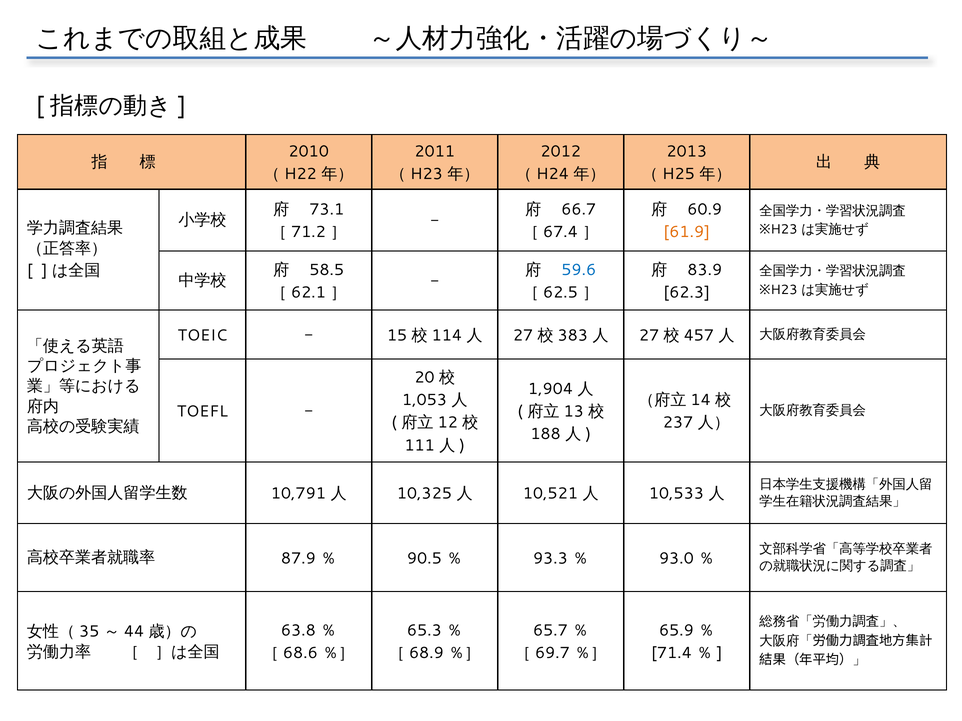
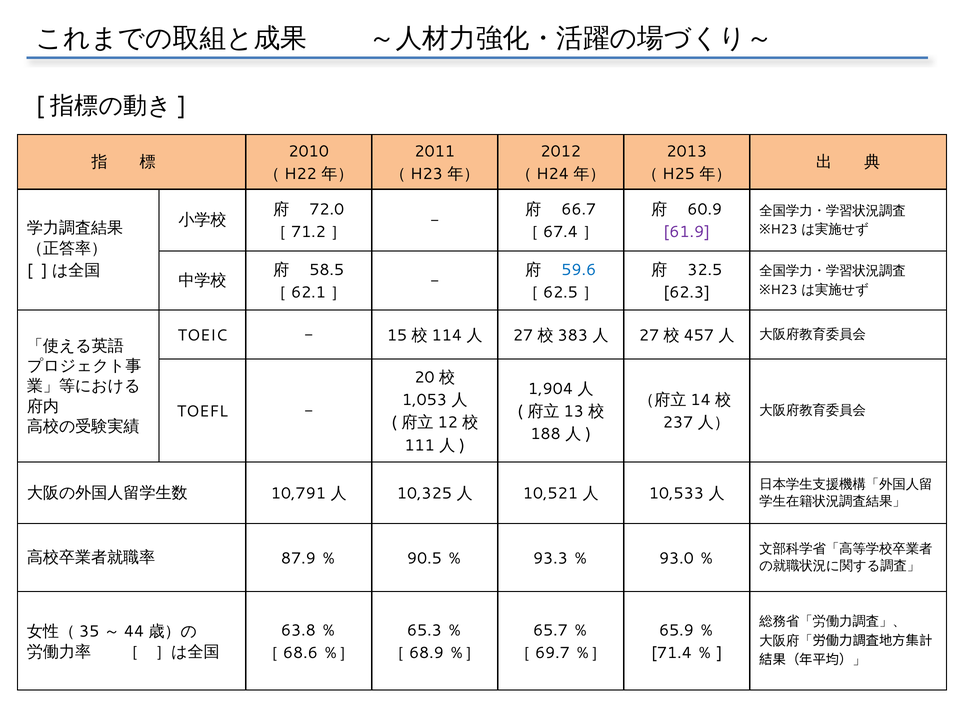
73.1: 73.1 -> 72.0
61.9 colour: orange -> purple
83.9: 83.9 -> 32.5
